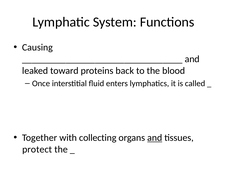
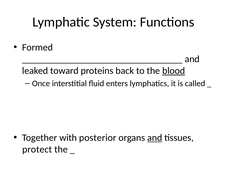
Causing: Causing -> Formed
blood underline: none -> present
collecting: collecting -> posterior
